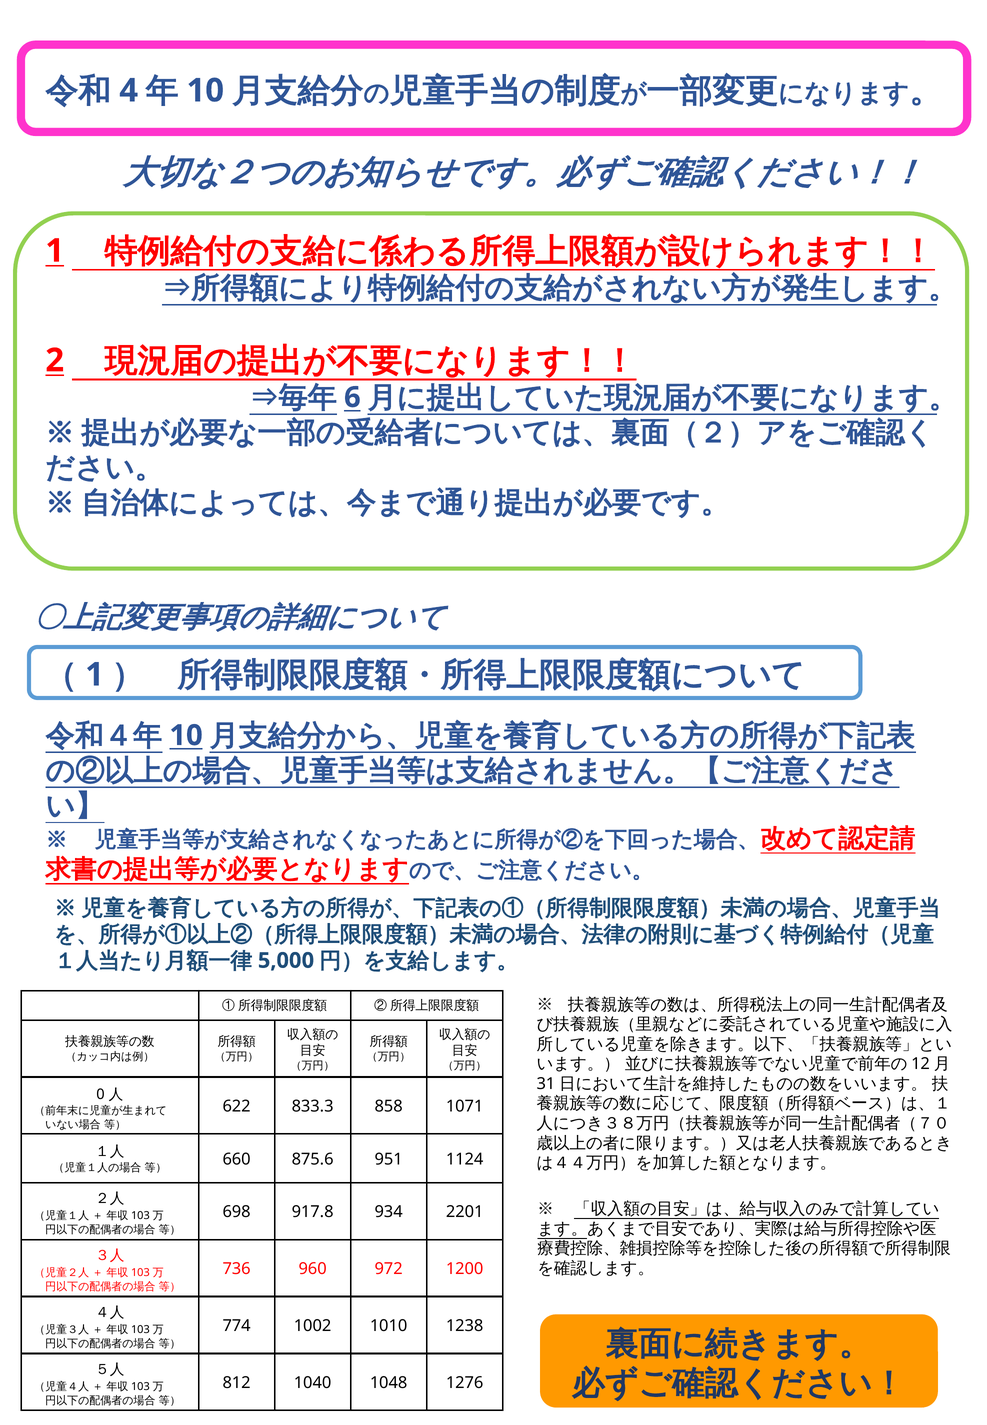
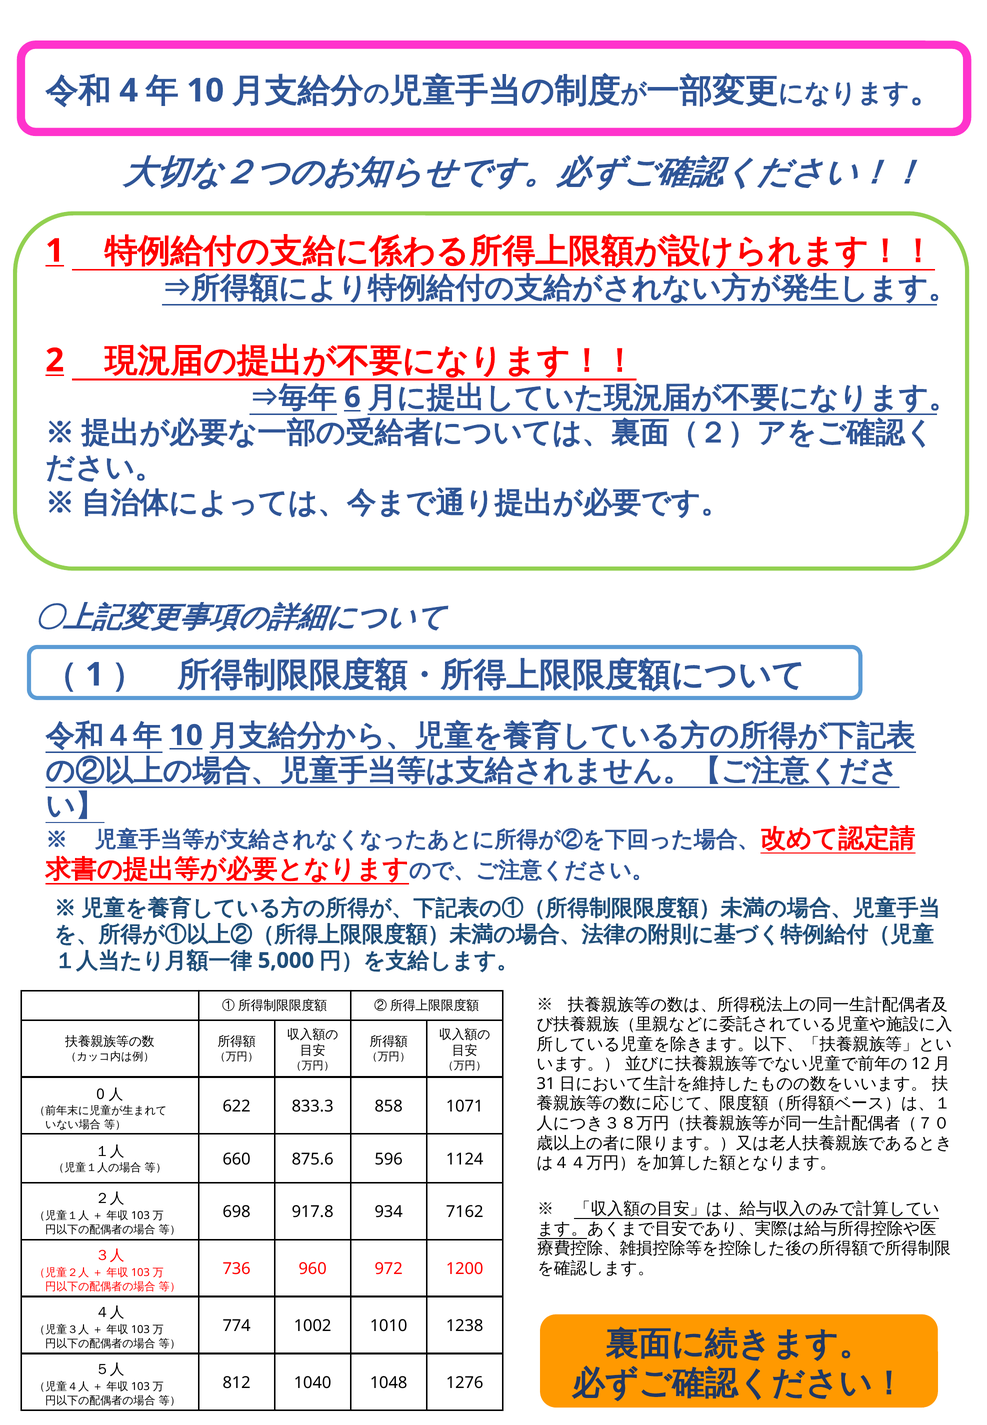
951: 951 -> 596
2201: 2201 -> 7162
